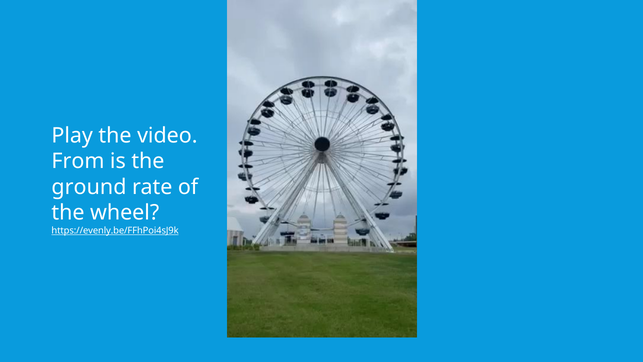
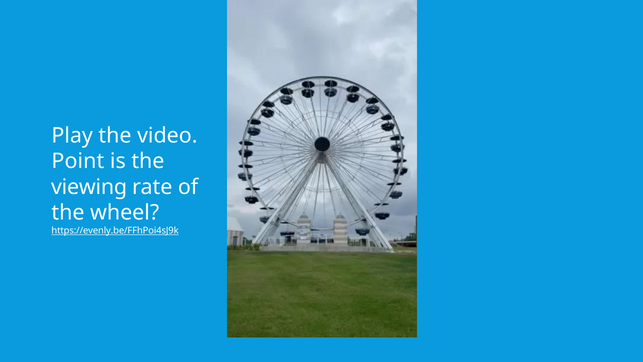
From: From -> Point
ground: ground -> viewing
